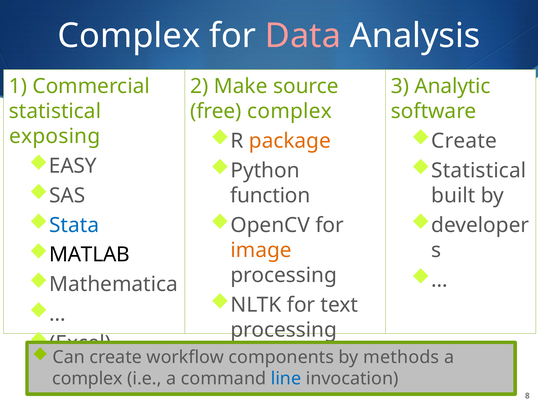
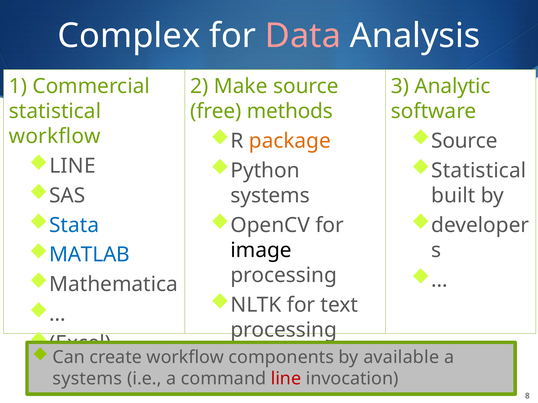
free complex: complex -> methods
exposing at (55, 137): exposing -> workflow
Create at (464, 141): Create -> Source
EASY at (73, 166): EASY -> LINE
function at (270, 196): function -> systems
image colour: orange -> black
MATLAB colour: black -> blue
methods: methods -> available
complex at (87, 379): complex -> systems
line at (286, 379) colour: blue -> red
